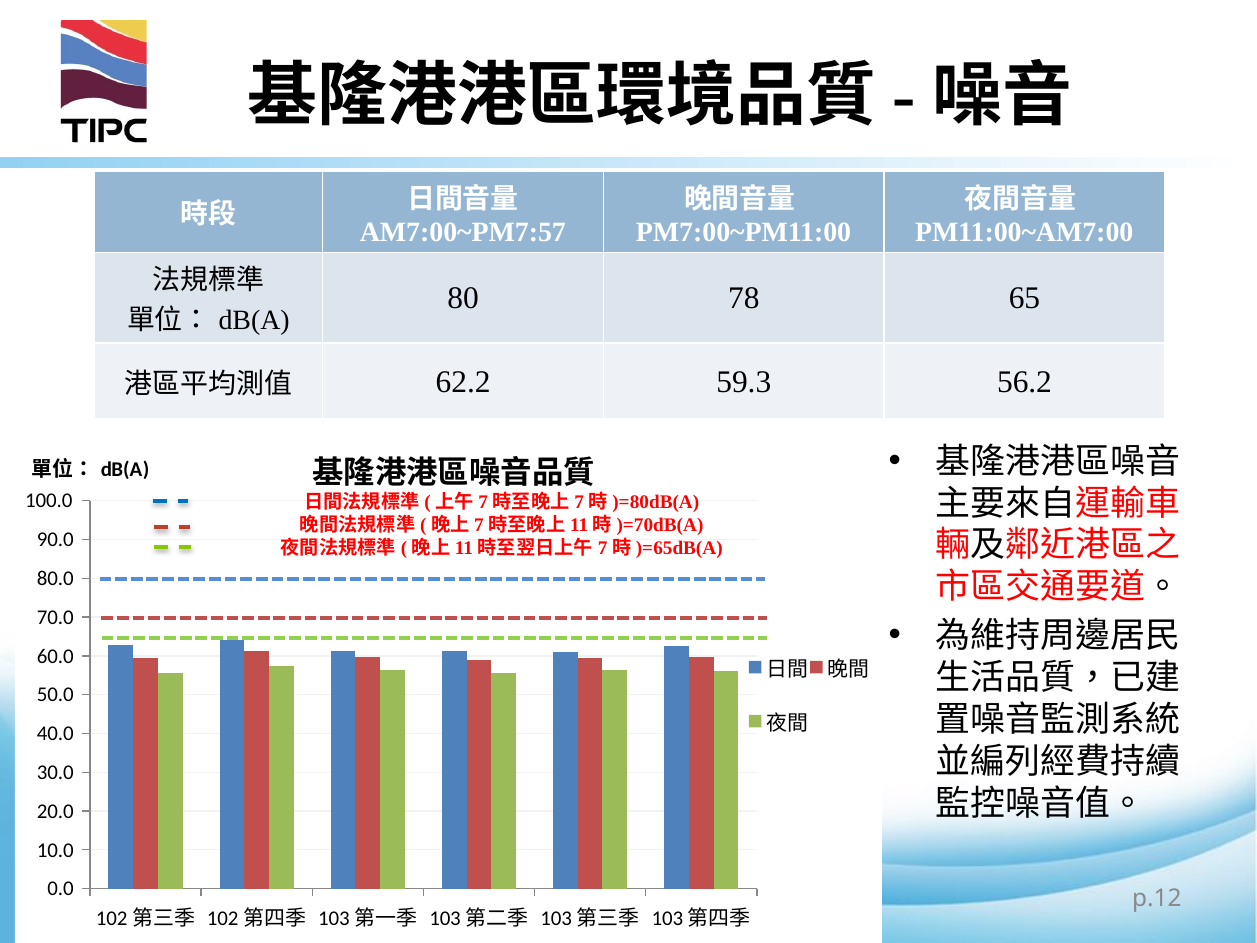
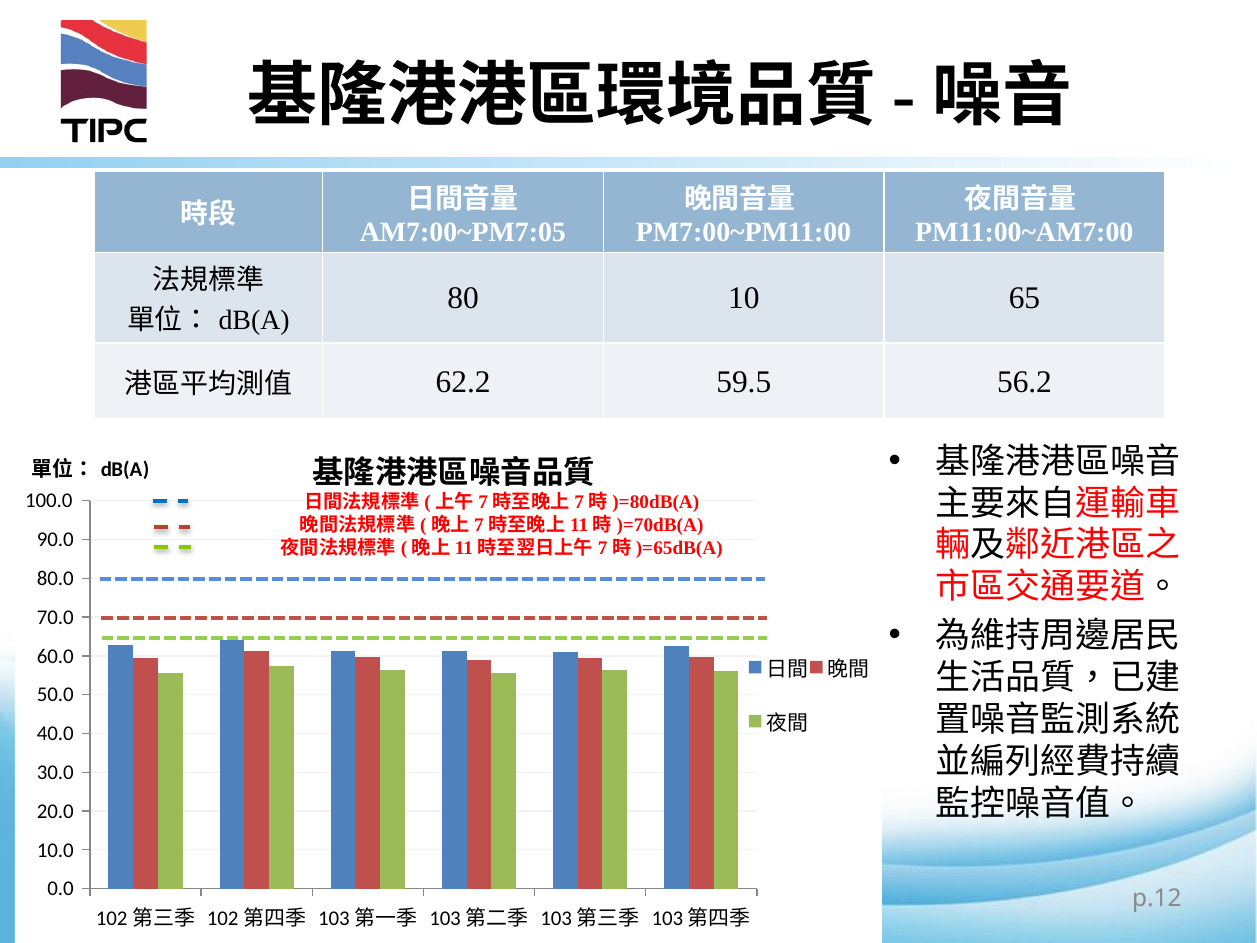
AM7:00~PM7:57: AM7:00~PM7:57 -> AM7:00~PM7:05
78: 78 -> 10
59.3: 59.3 -> 59.5
